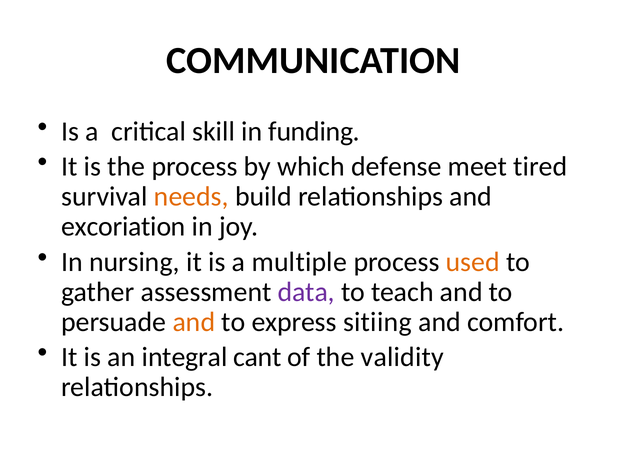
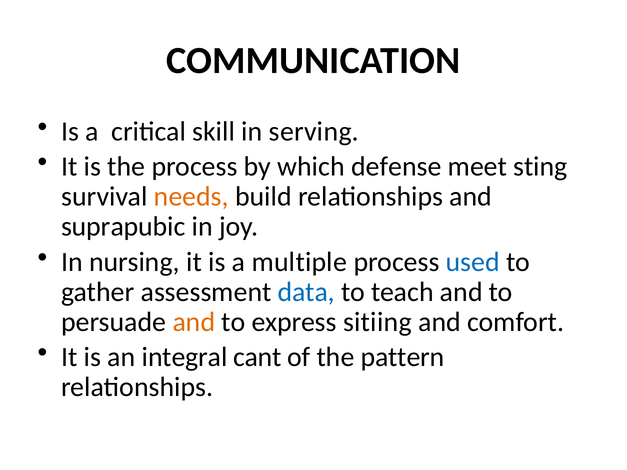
funding: funding -> serving
tired: tired -> sting
excoriation: excoriation -> suprapubic
used colour: orange -> blue
data colour: purple -> blue
validity: validity -> pattern
